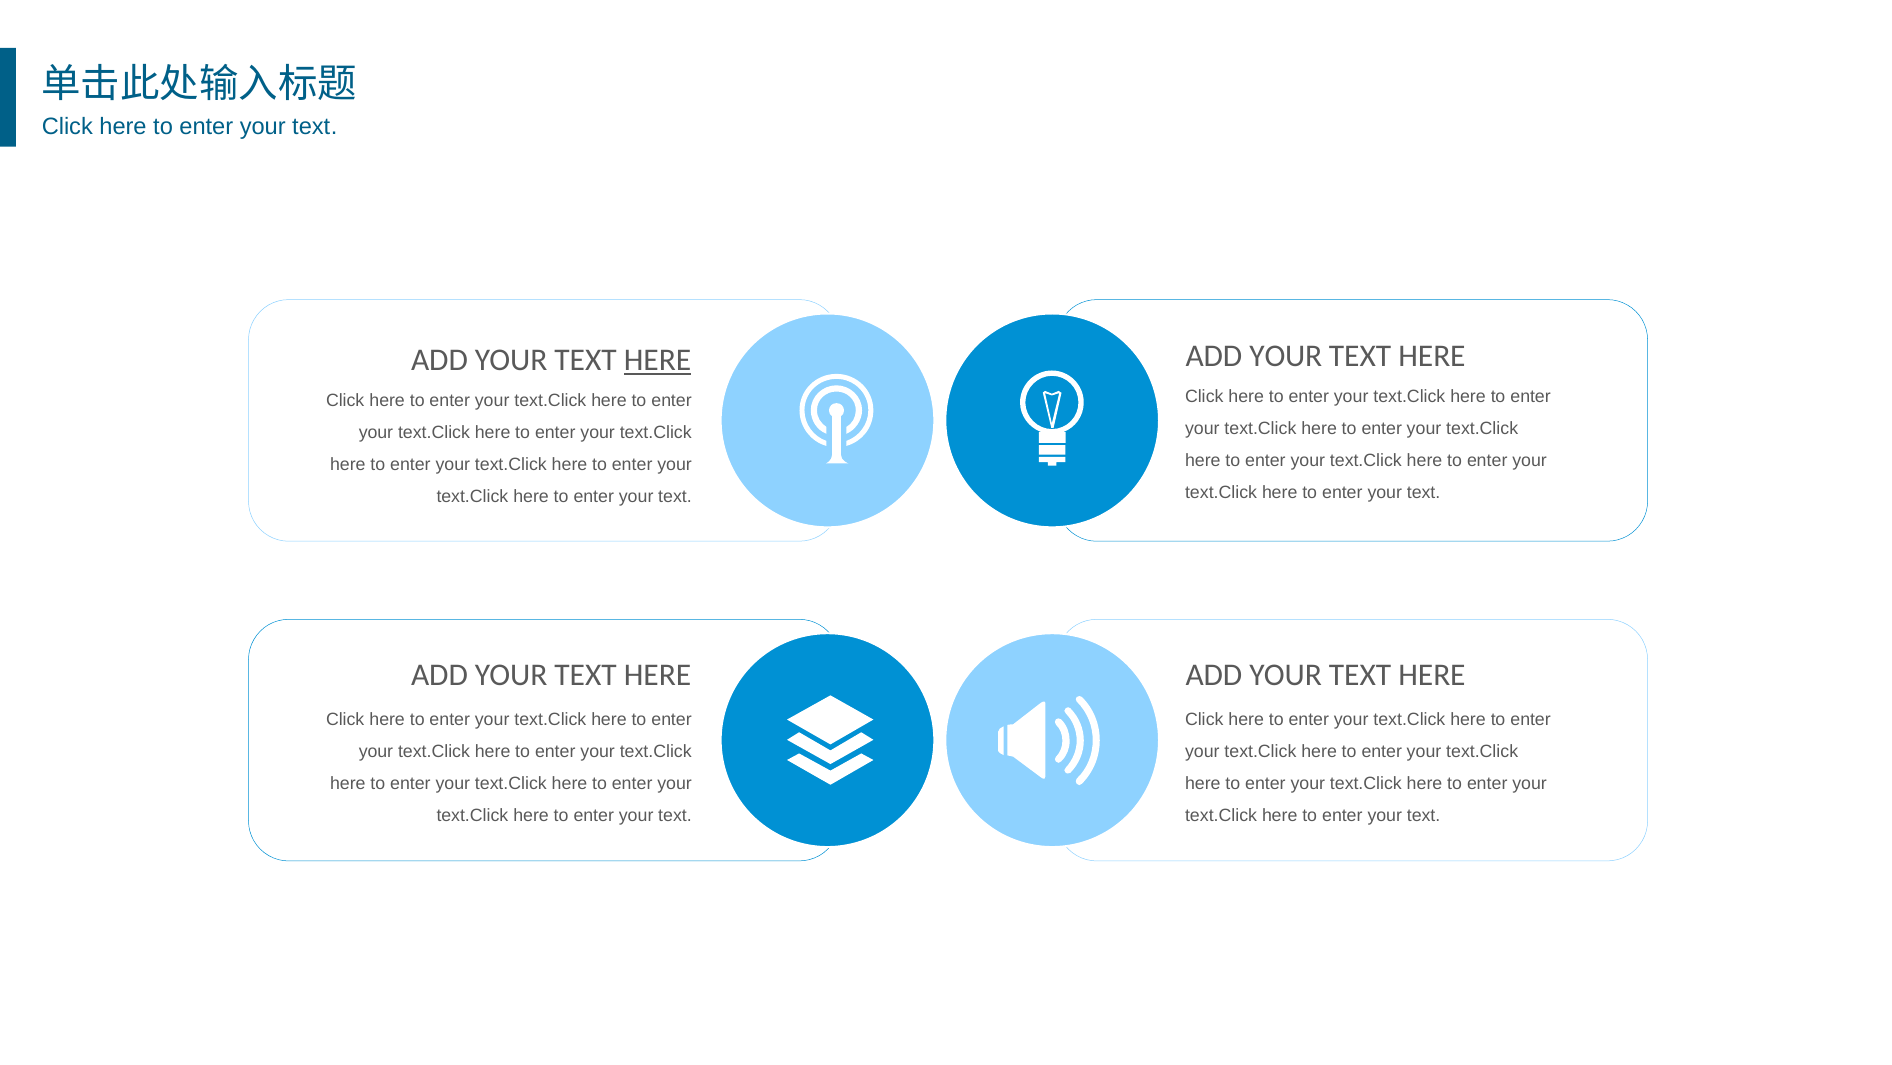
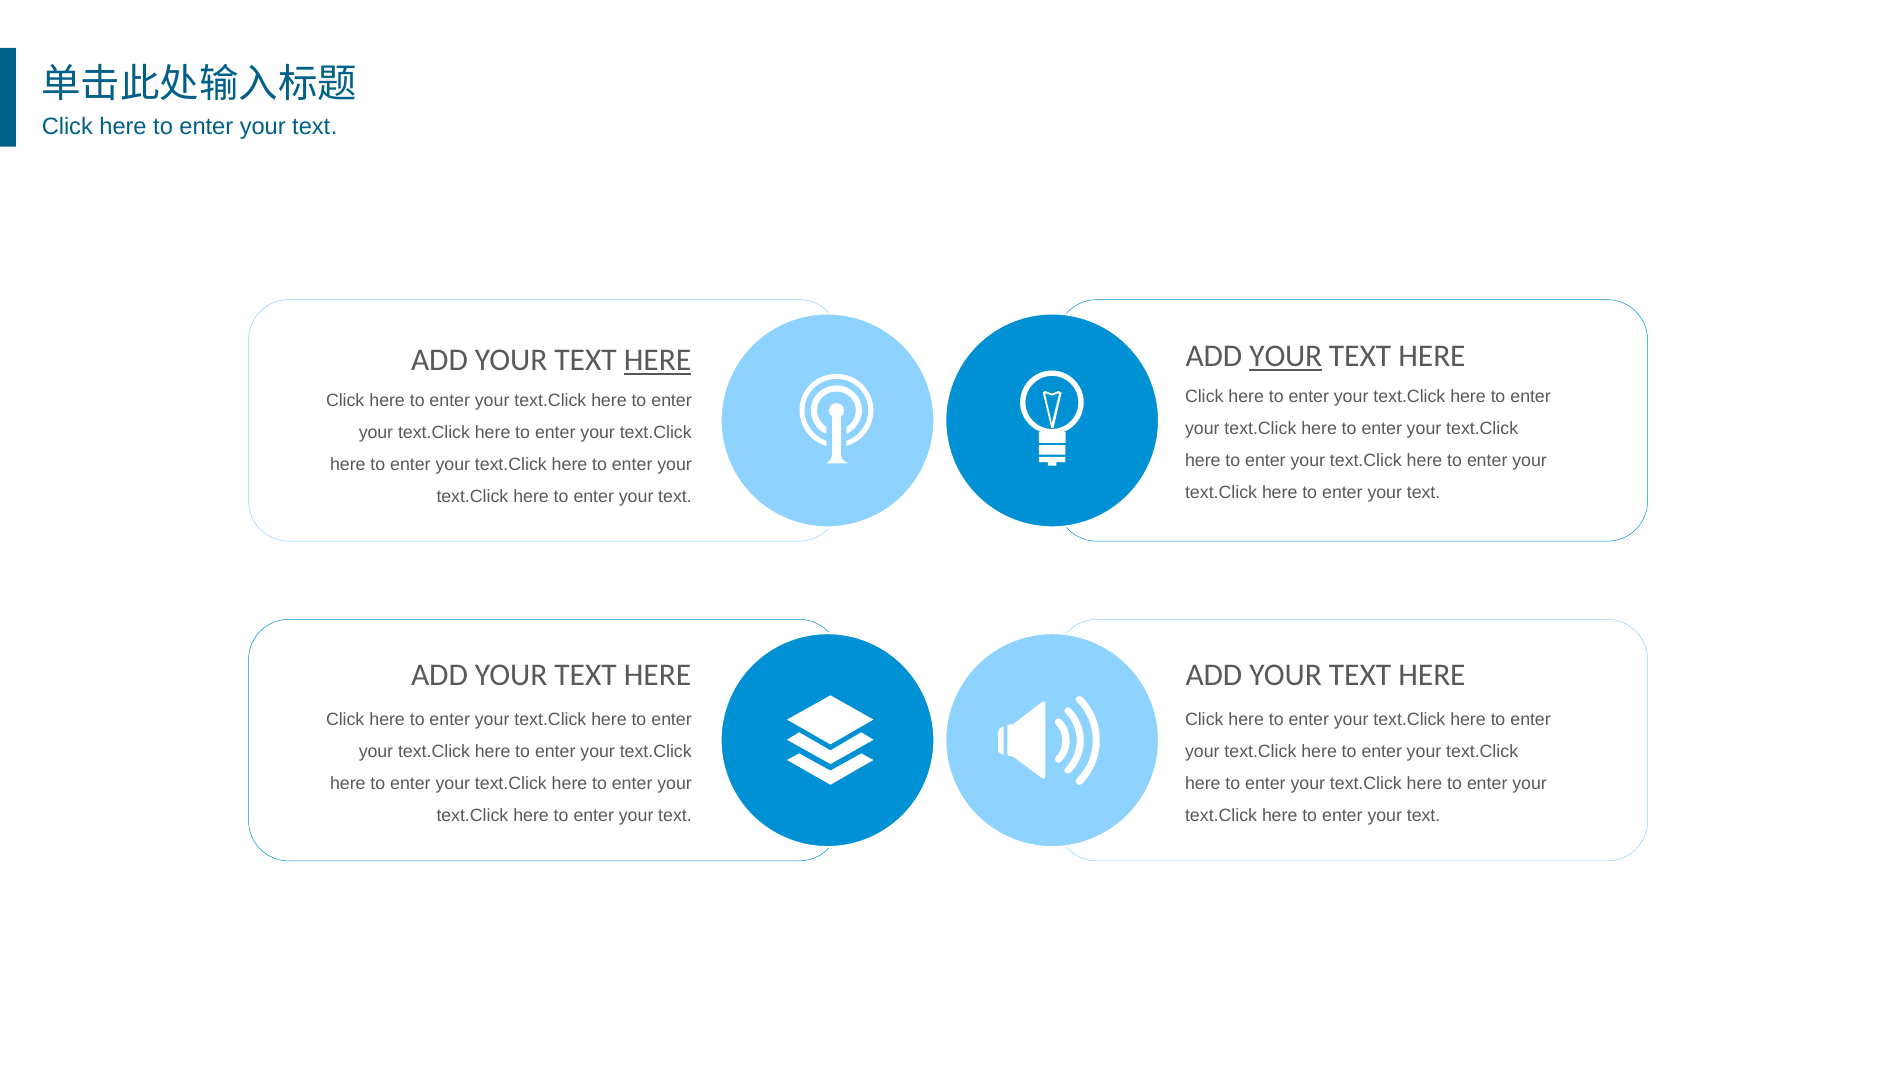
YOUR at (1286, 356) underline: none -> present
